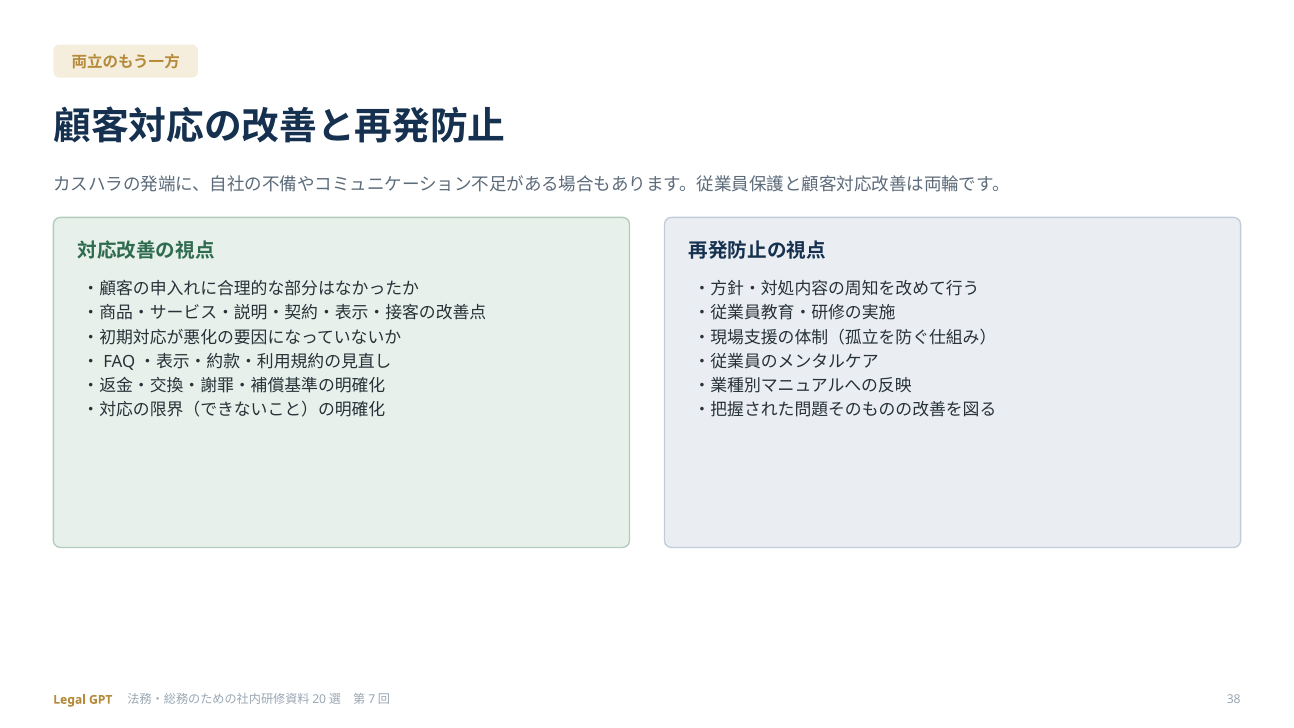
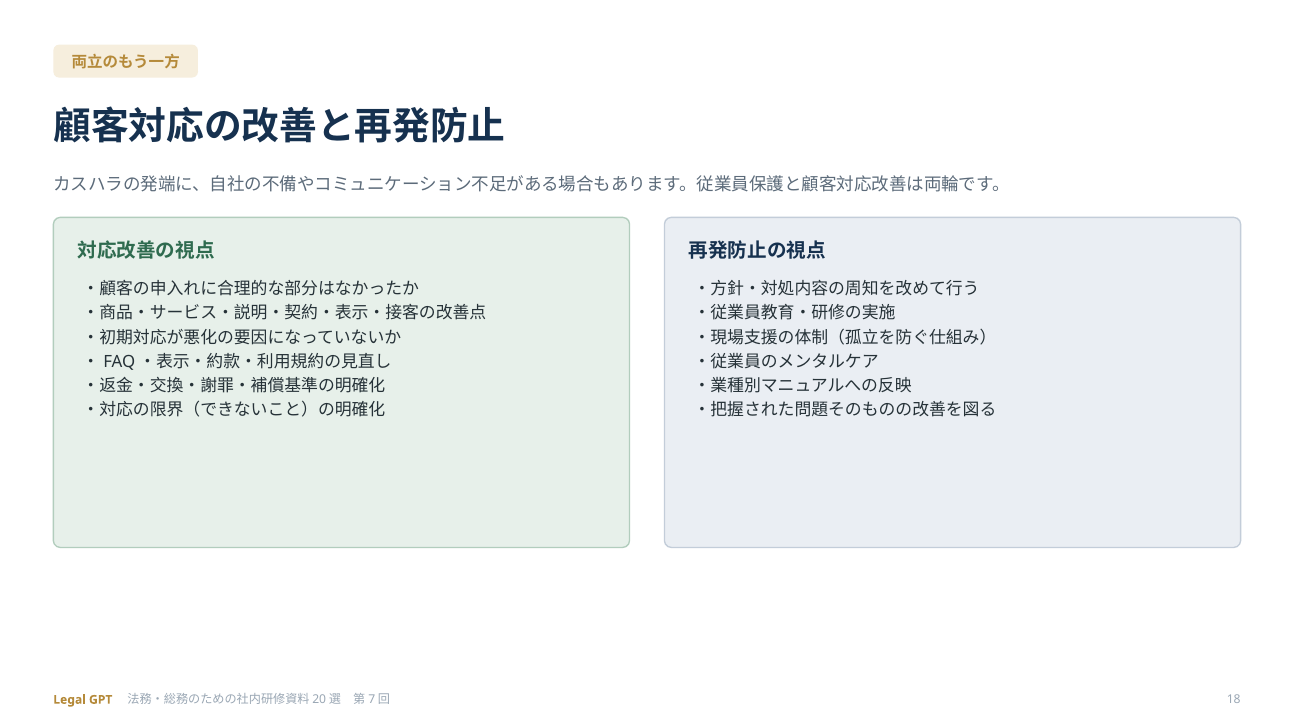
38: 38 -> 18
